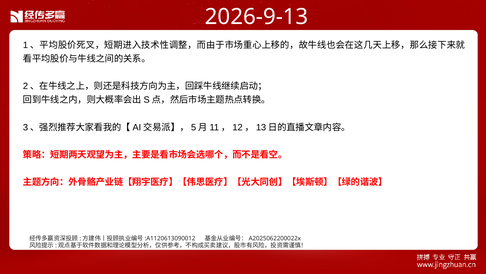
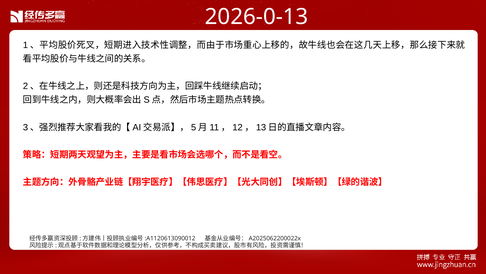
2026-9-13: 2026-9-13 -> 2026-0-13
